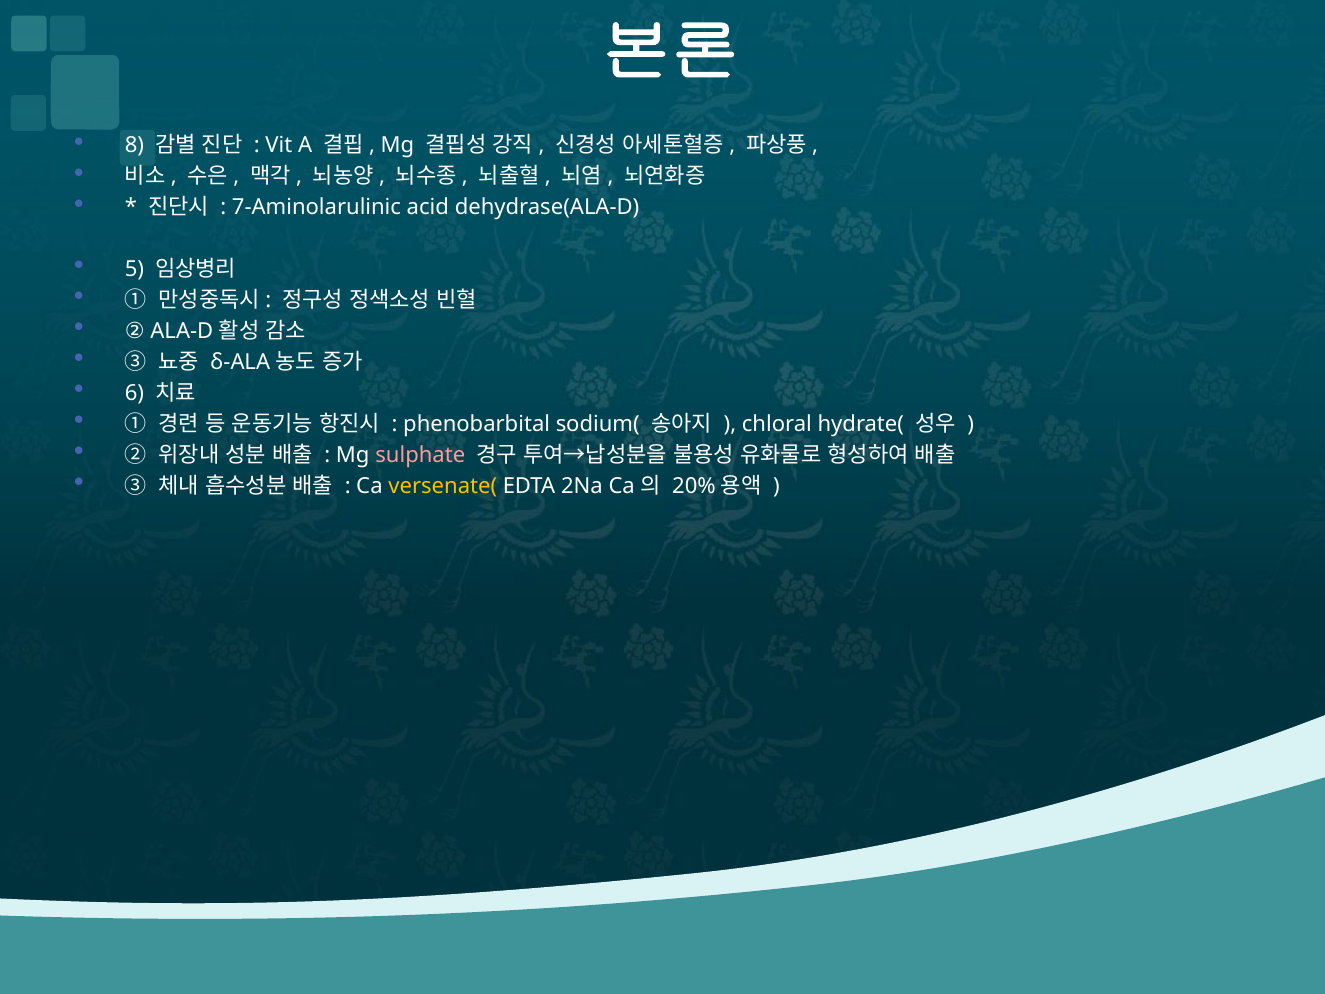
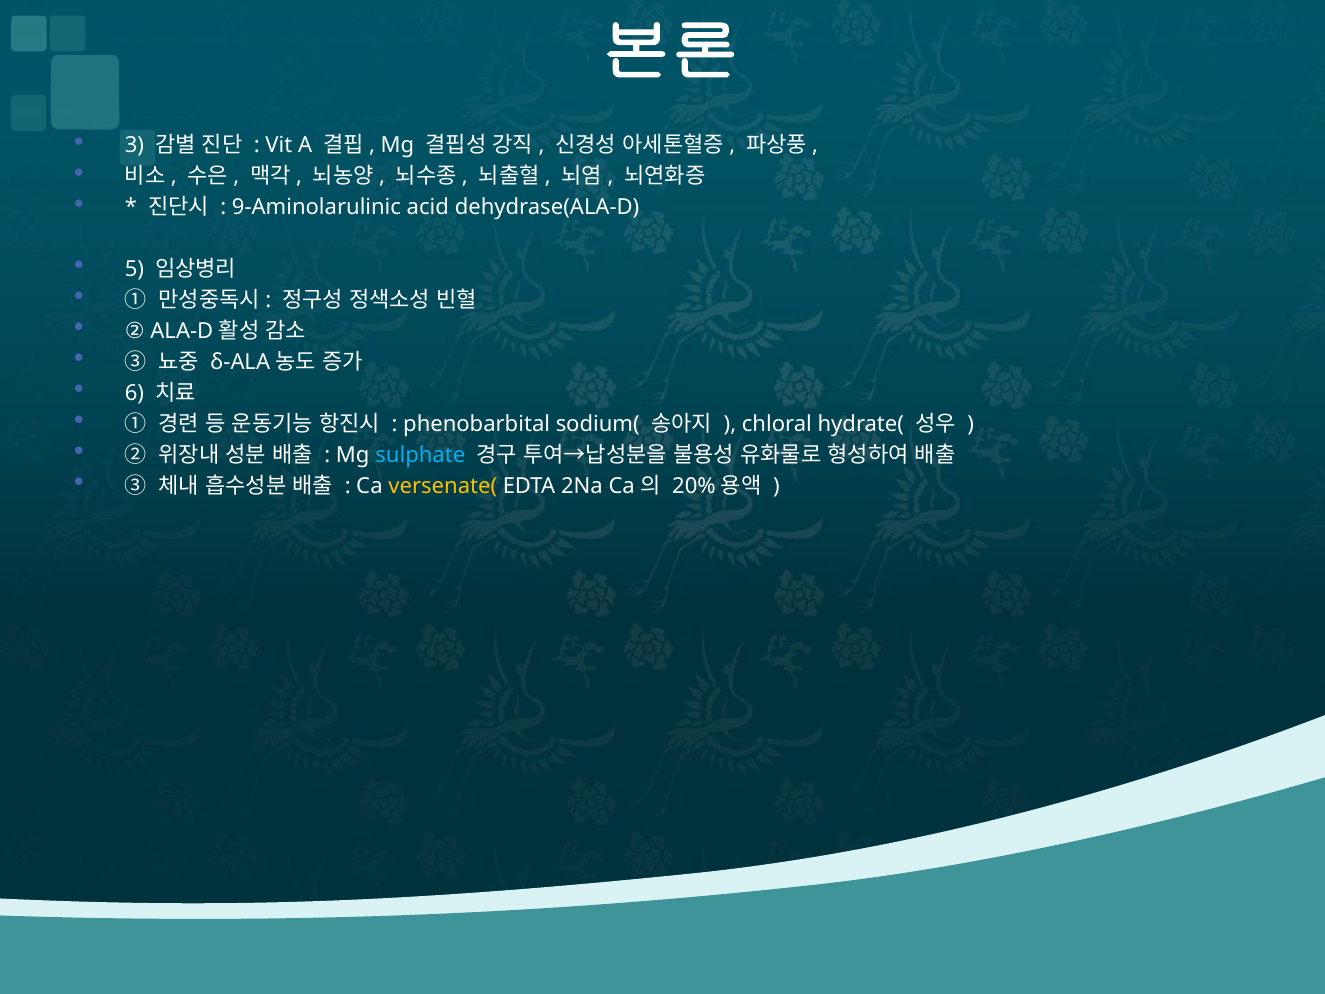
8: 8 -> 3
7-Aminolarulinic: 7-Aminolarulinic -> 9-Aminolarulinic
sulphate colour: pink -> light blue
